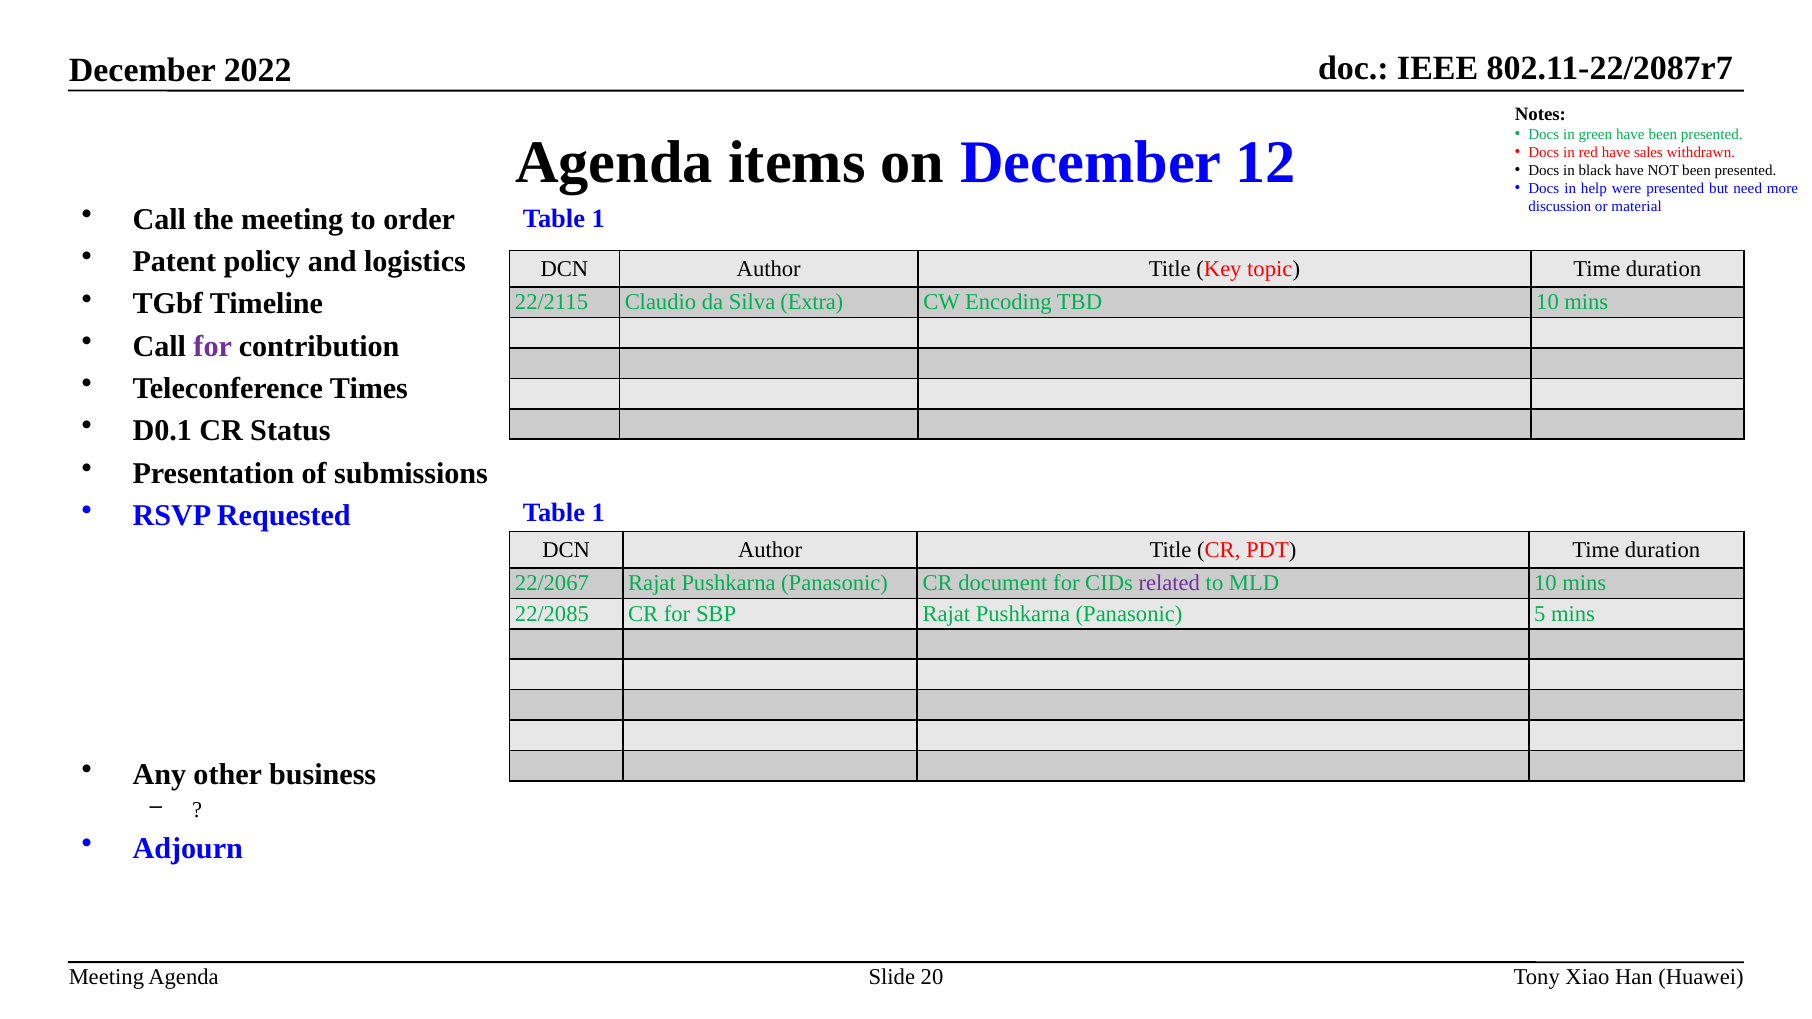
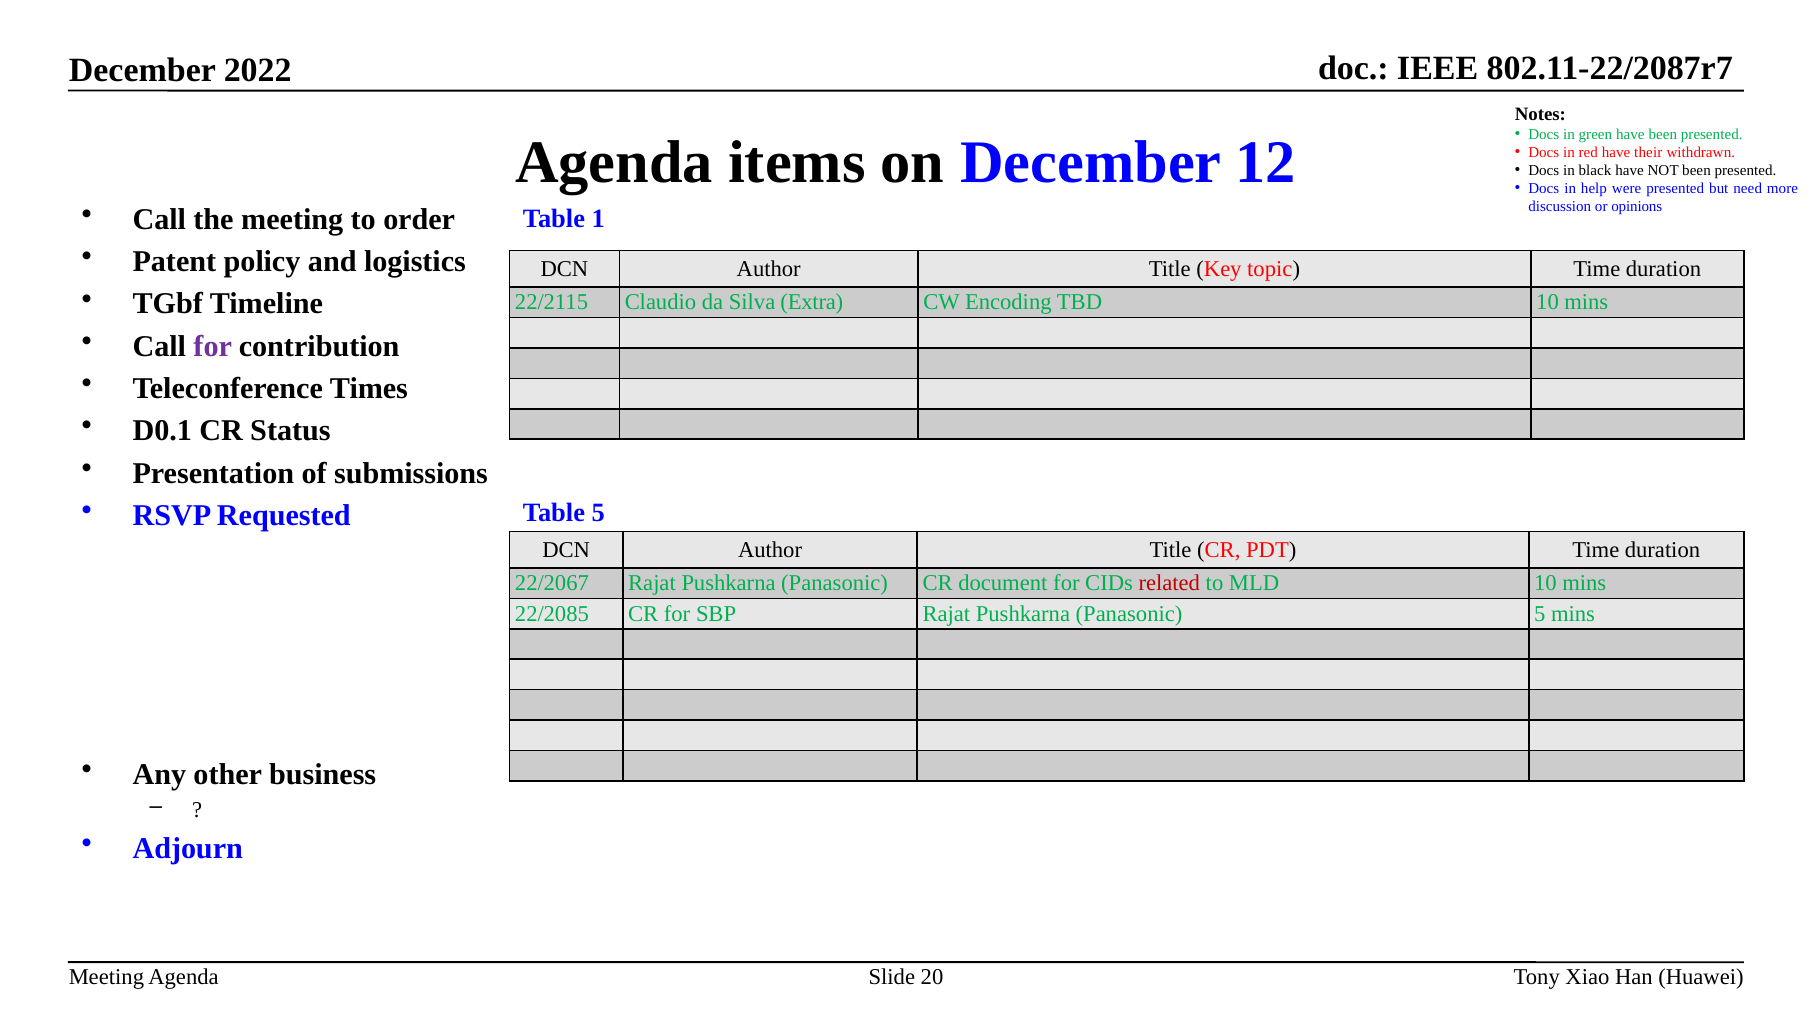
sales: sales -> their
material: material -> opinions
1 at (598, 513): 1 -> 5
related colour: purple -> red
